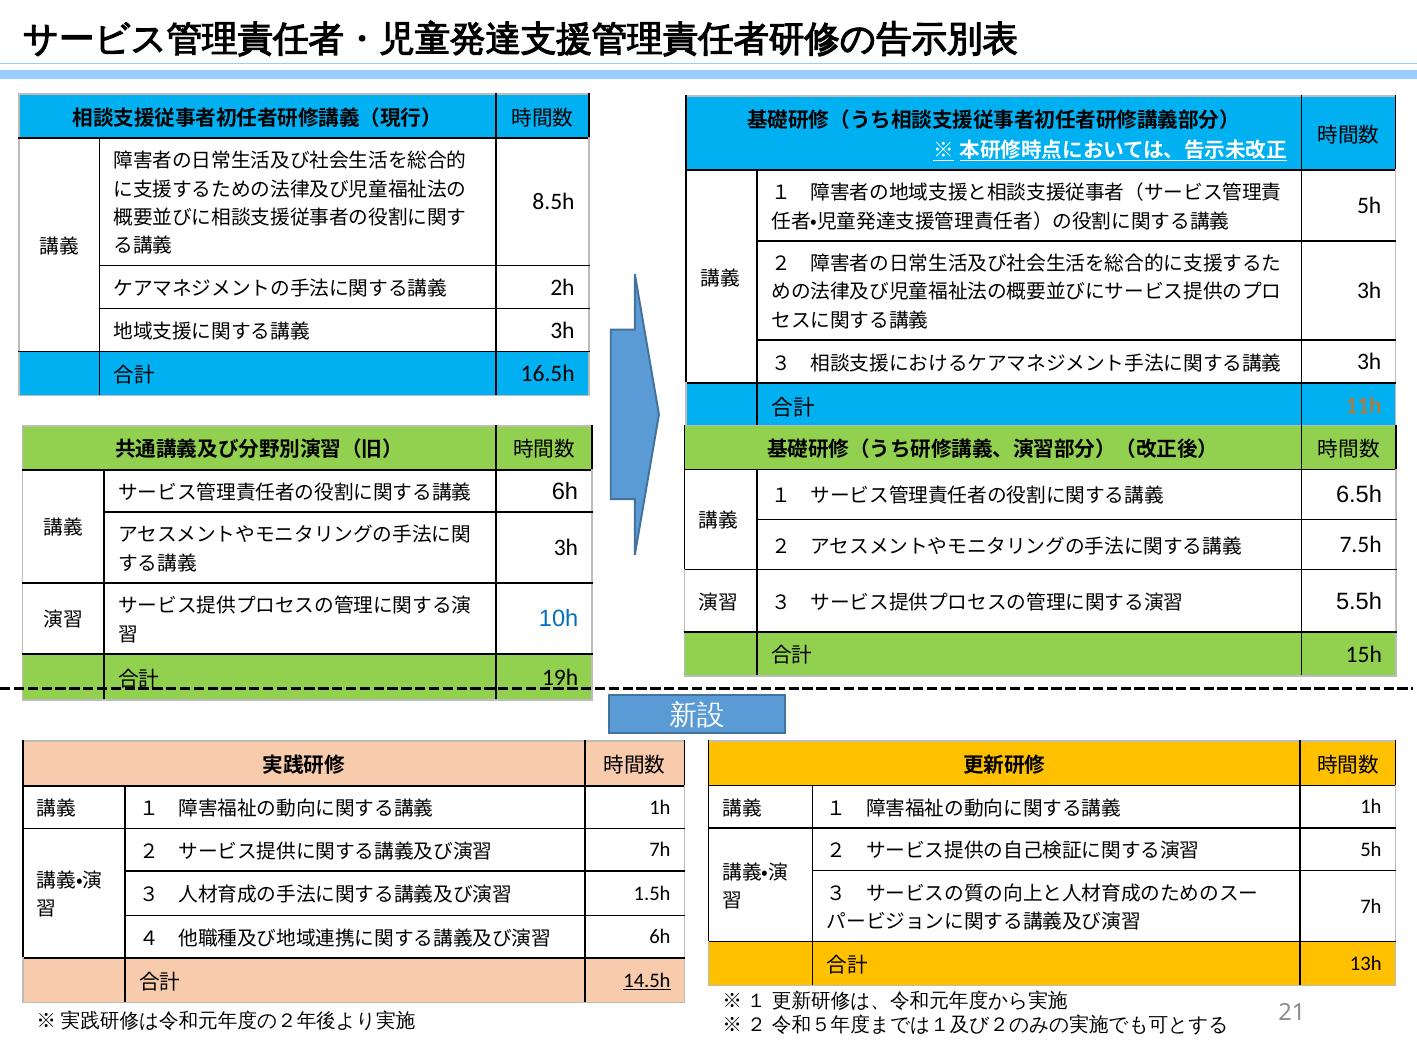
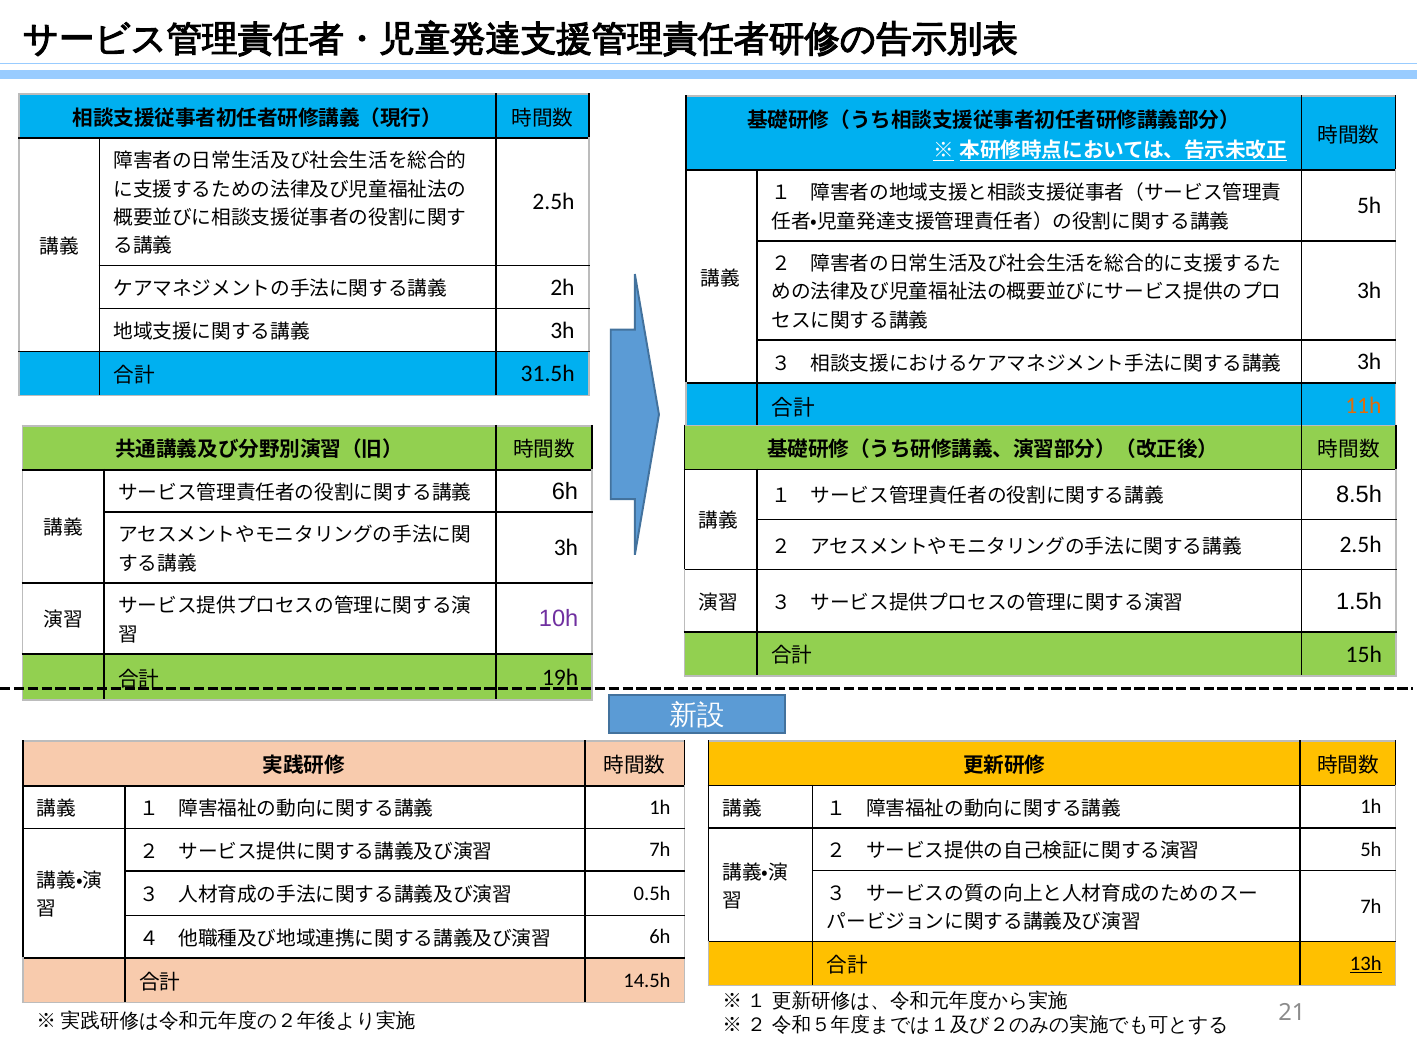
8.5h at (553, 202): 8.5h -> 2.5h
16.5h: 16.5h -> 31.5h
6.5h: 6.5h -> 8.5h
7.5h at (1361, 545): 7.5h -> 2.5h
5.5h: 5.5h -> 1.5h
10h colour: blue -> purple
1.5h: 1.5h -> 0.5h
13h underline: none -> present
14.5h underline: present -> none
